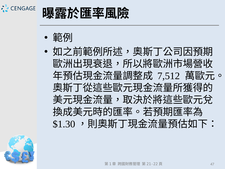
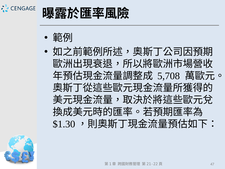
7,512: 7,512 -> 5,708
